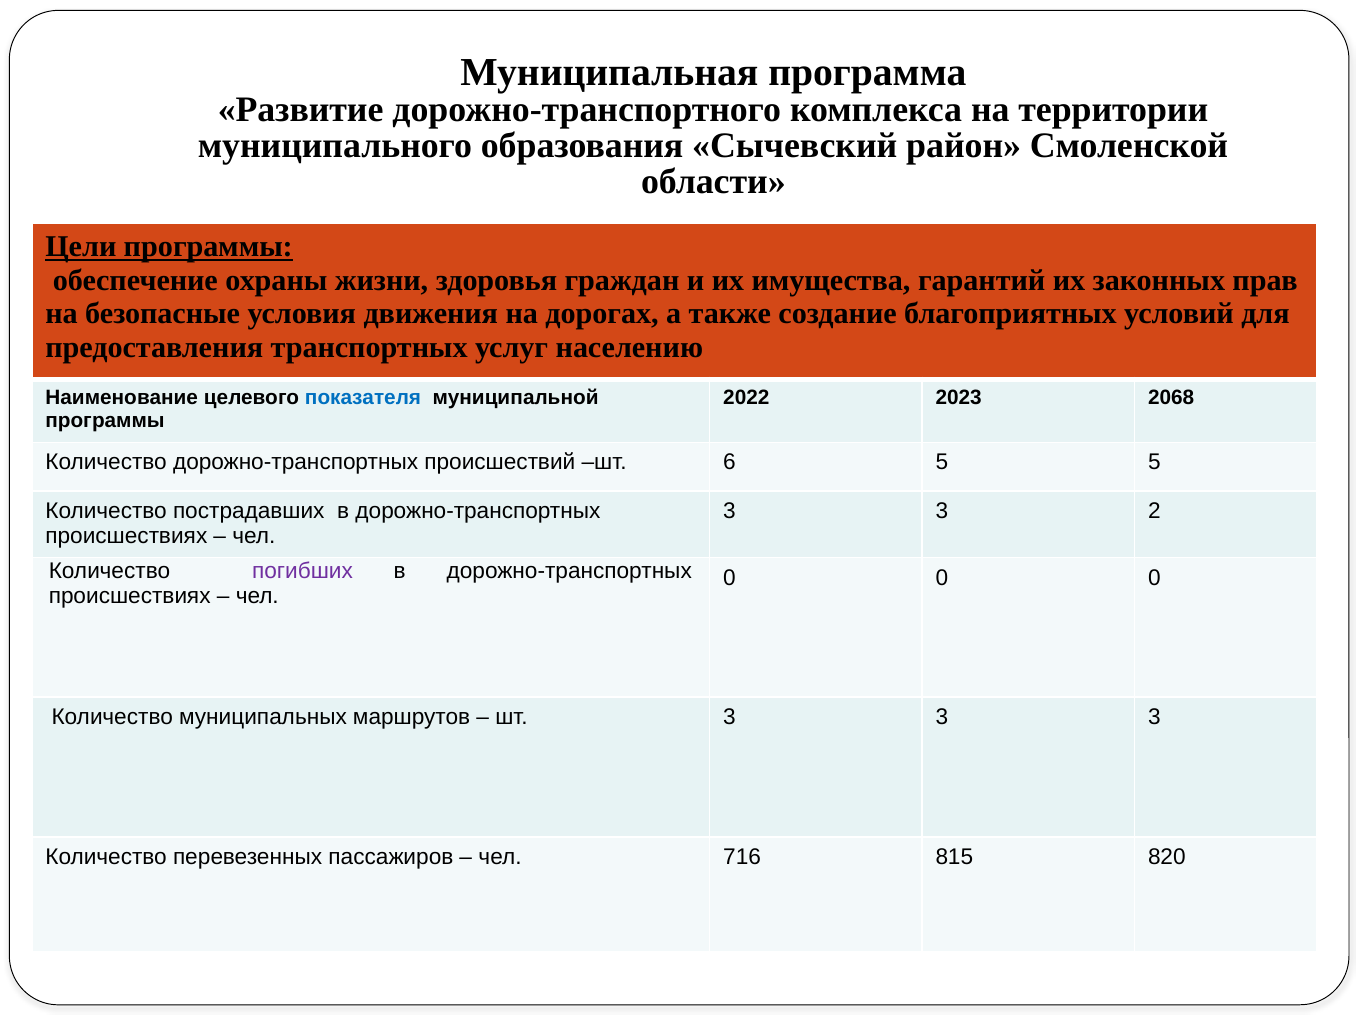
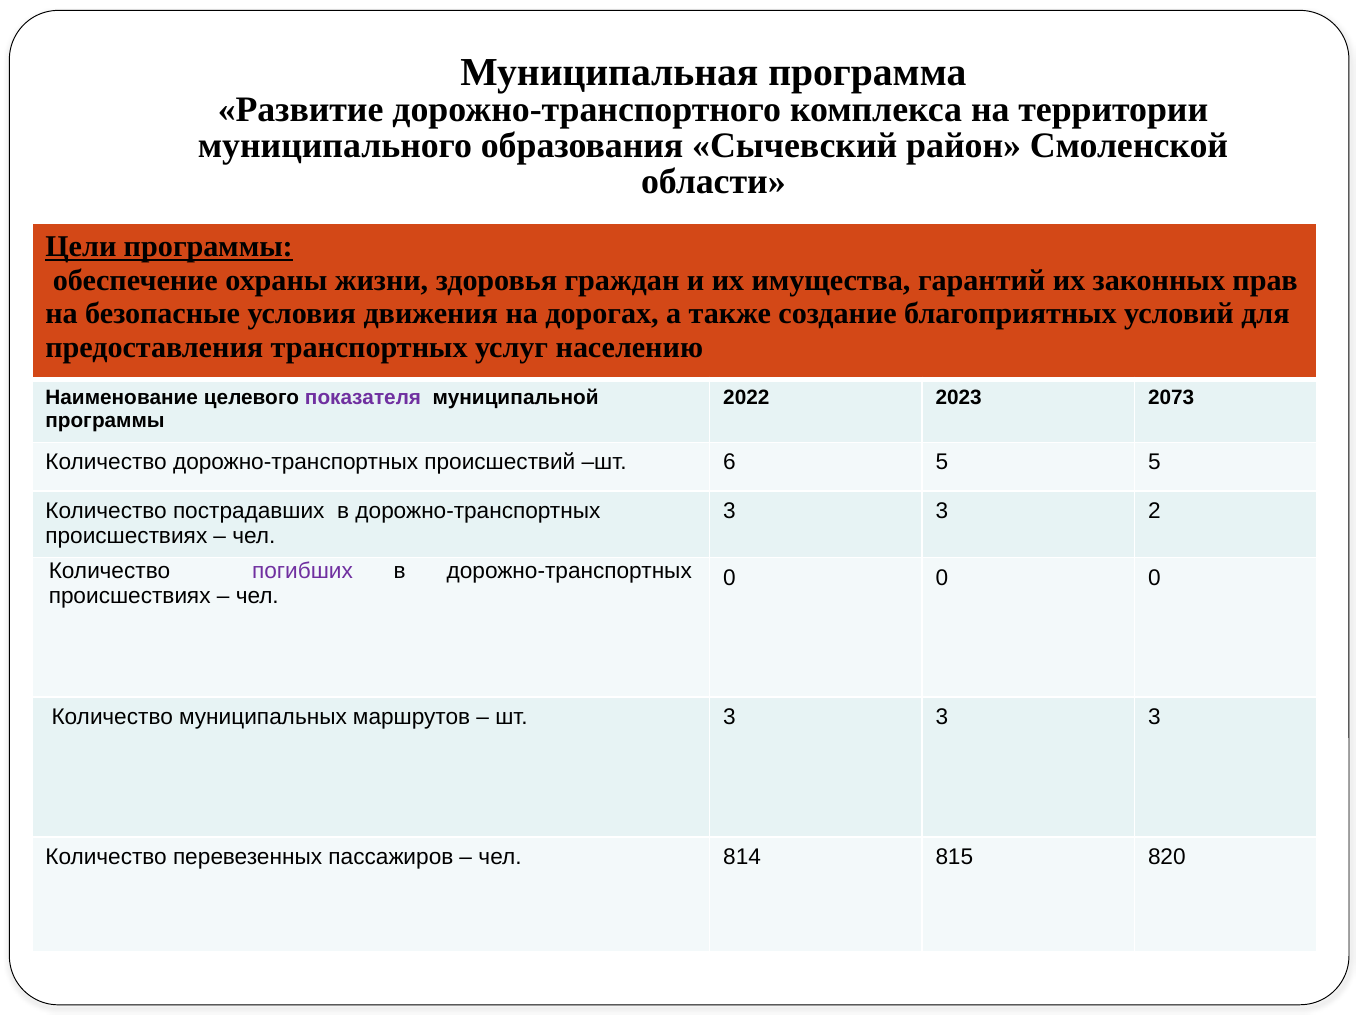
показателя colour: blue -> purple
2068: 2068 -> 2073
716: 716 -> 814
